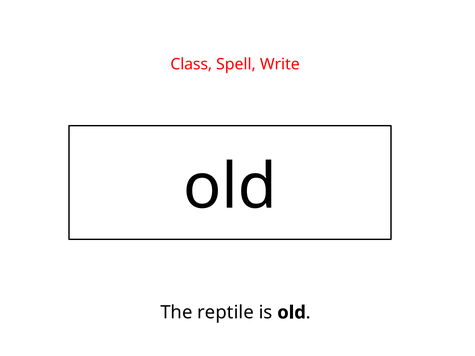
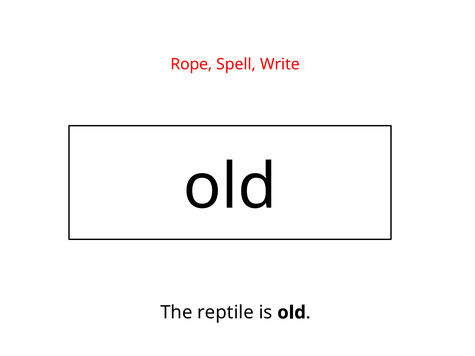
Class: Class -> Rope
